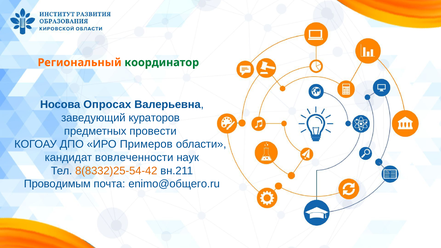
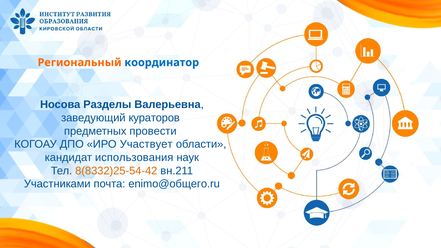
координатор colour: green -> blue
Опросах: Опросах -> Разделы
Примеров: Примеров -> Участвует
вовлеченности: вовлеченности -> использования
Проводимым: Проводимым -> Участниками
